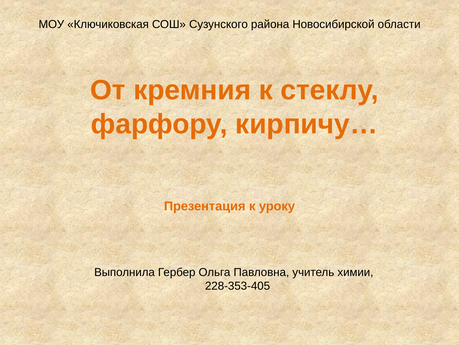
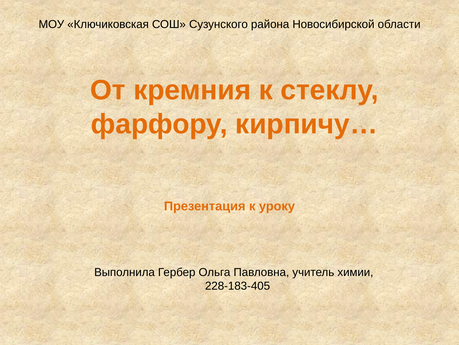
228-353-405: 228-353-405 -> 228-183-405
